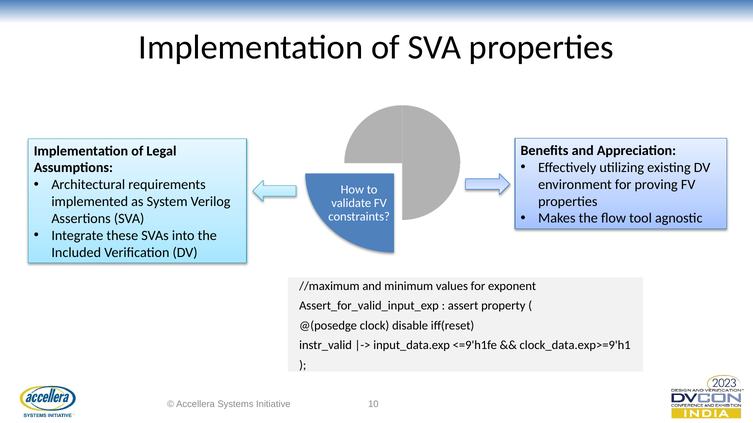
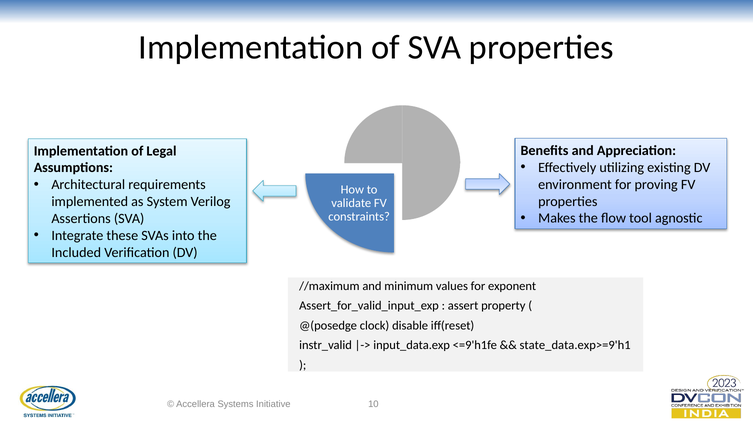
clock_data.exp>=9'h1: clock_data.exp>=9'h1 -> state_data.exp>=9'h1
